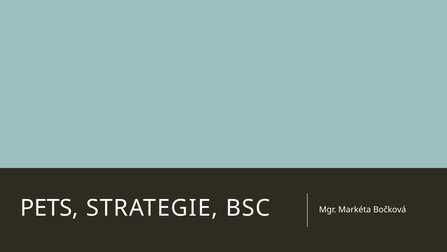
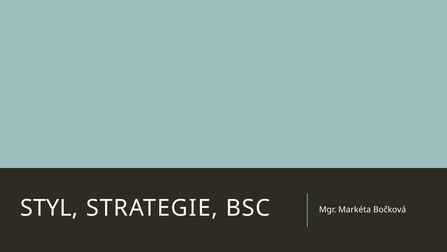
PETS: PETS -> STYL
